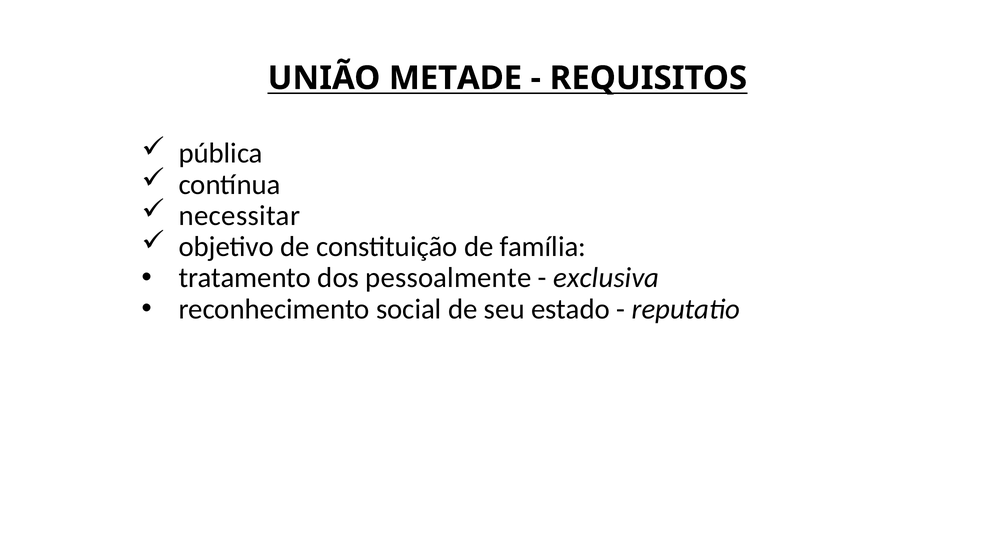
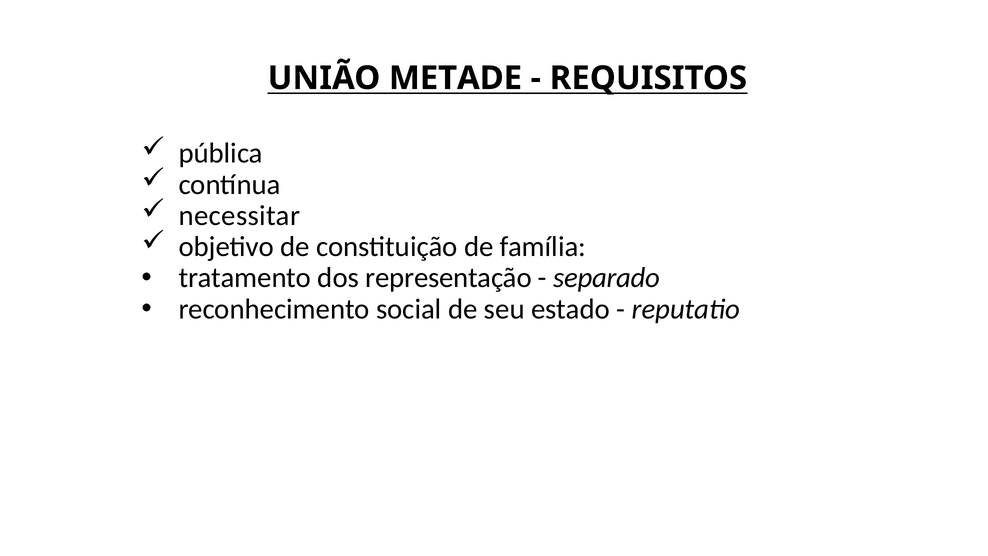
pessoalmente: pessoalmente -> representação
exclusiva: exclusiva -> separado
